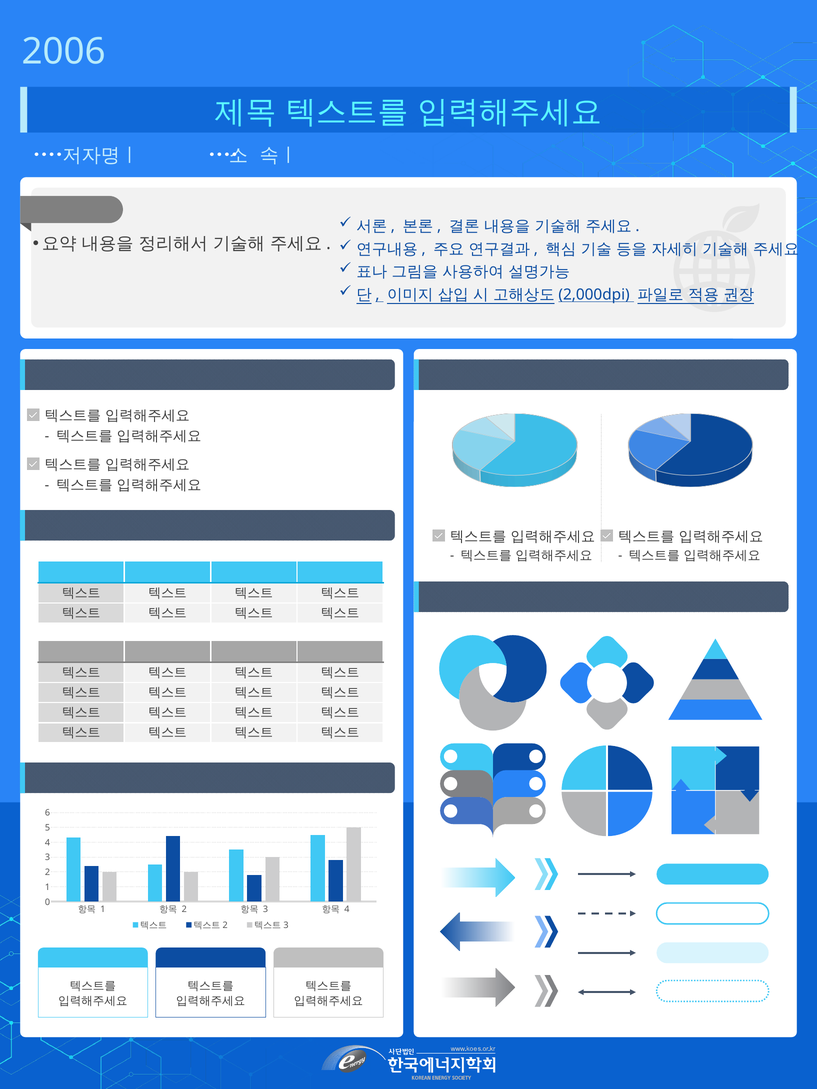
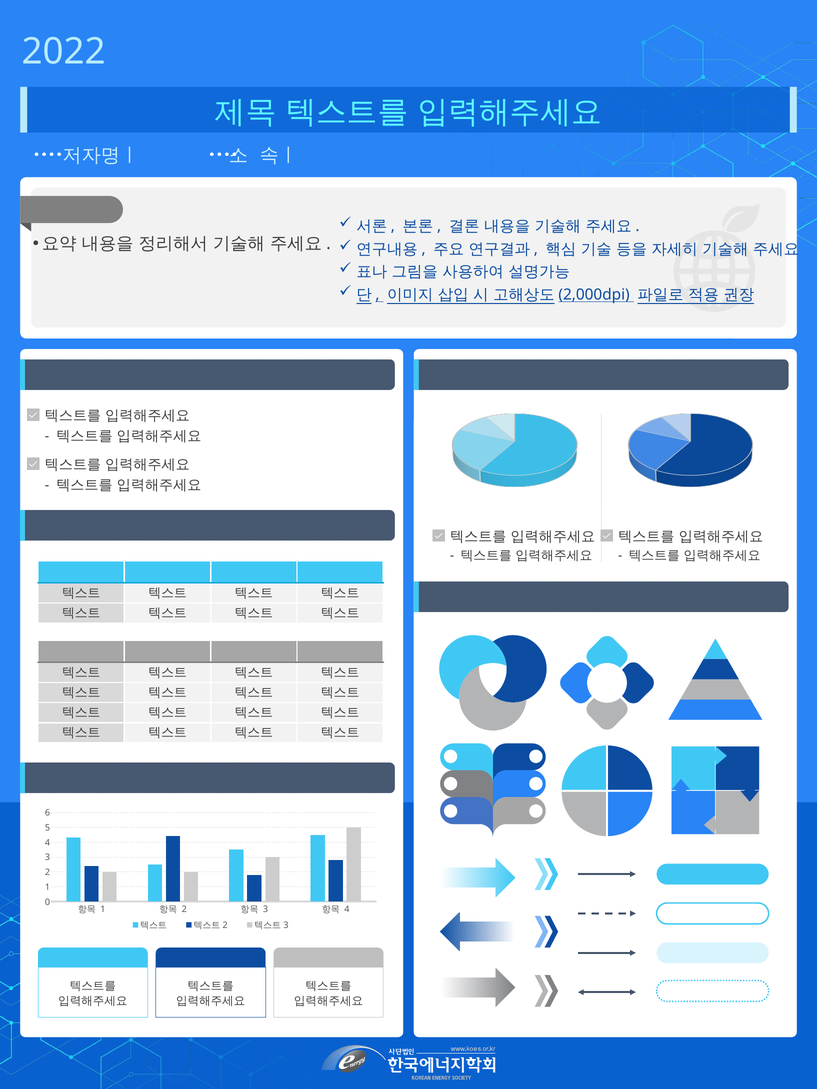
2006: 2006 -> 2022
